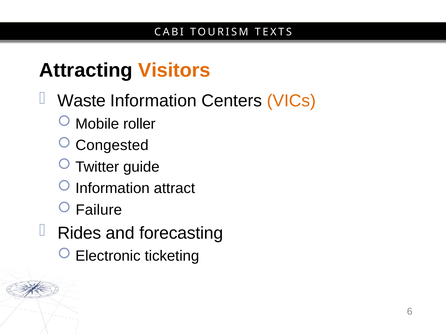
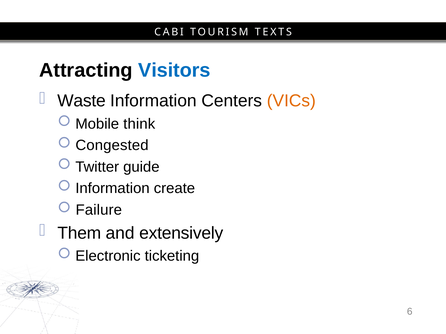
Visitors colour: orange -> blue
roller: roller -> think
attract: attract -> create
Rides: Rides -> Them
forecasting: forecasting -> extensively
